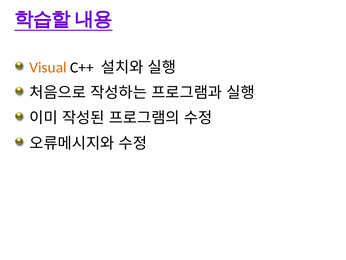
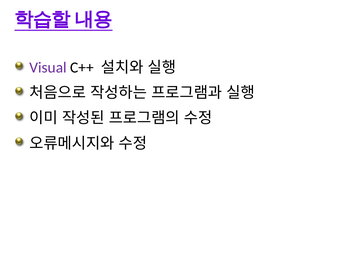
Visual colour: orange -> purple
